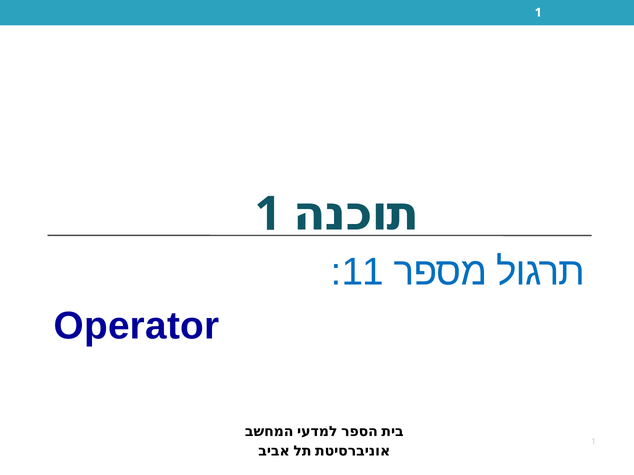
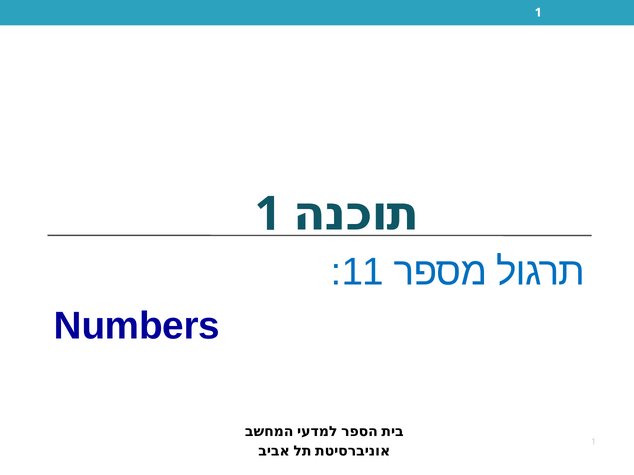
Operator: Operator -> Numbers
